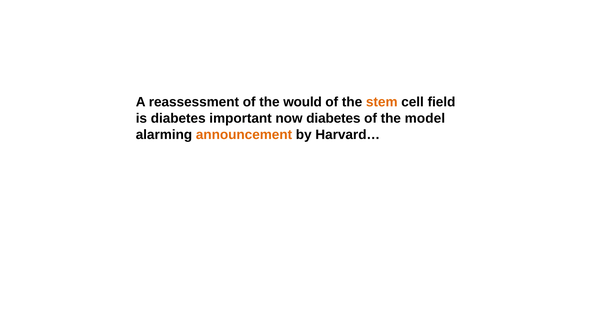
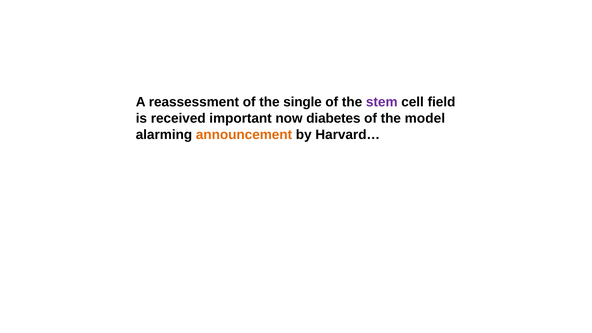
would: would -> single
stem colour: orange -> purple
is diabetes: diabetes -> received
